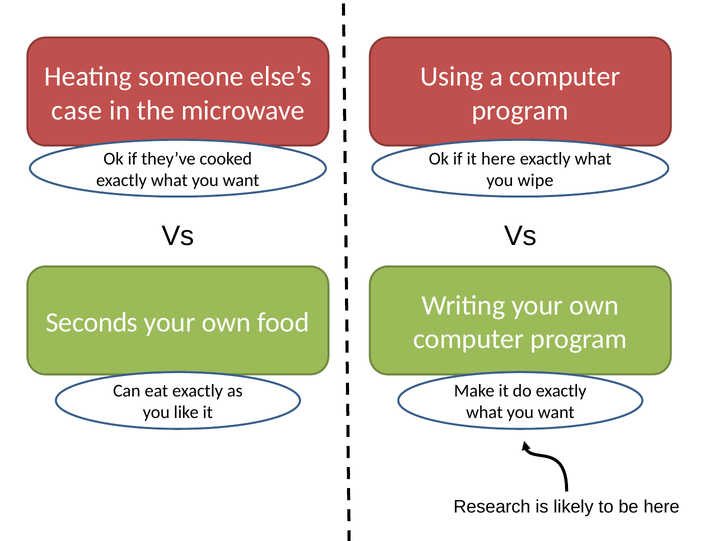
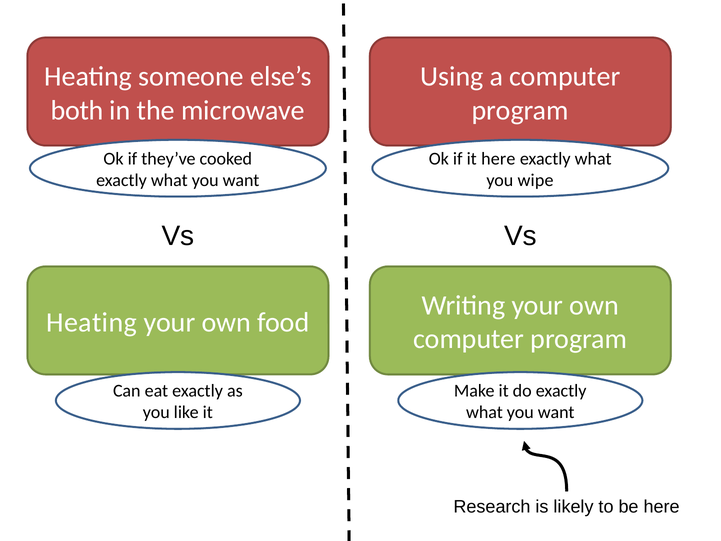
case: case -> both
Seconds at (92, 322): Seconds -> Heating
